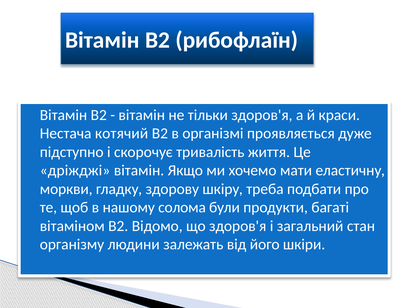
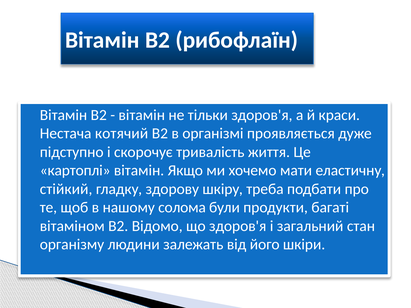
дріжджі: дріжджі -> картоплі
моркви: моркви -> стійкий
